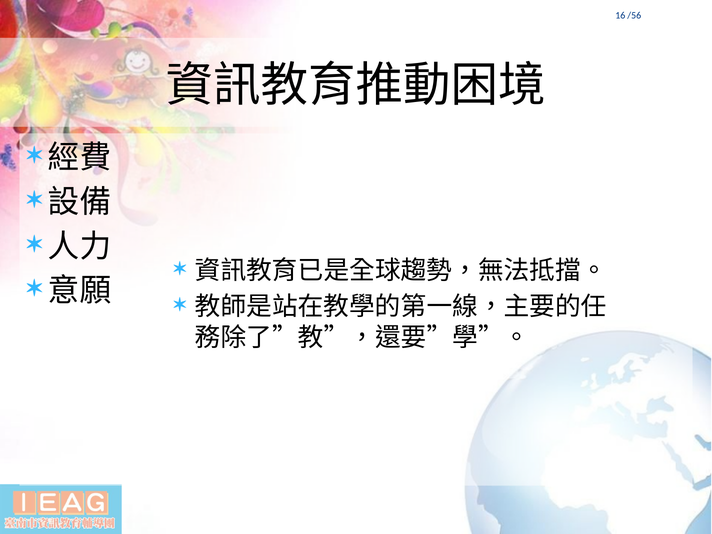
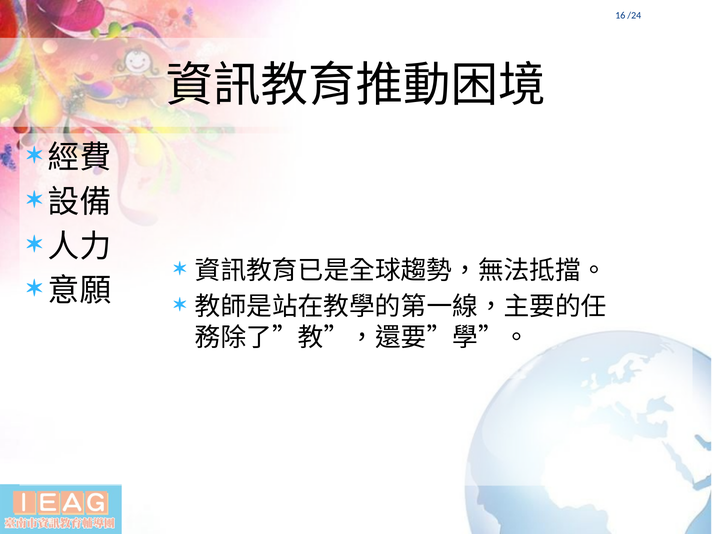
/56: /56 -> /24
